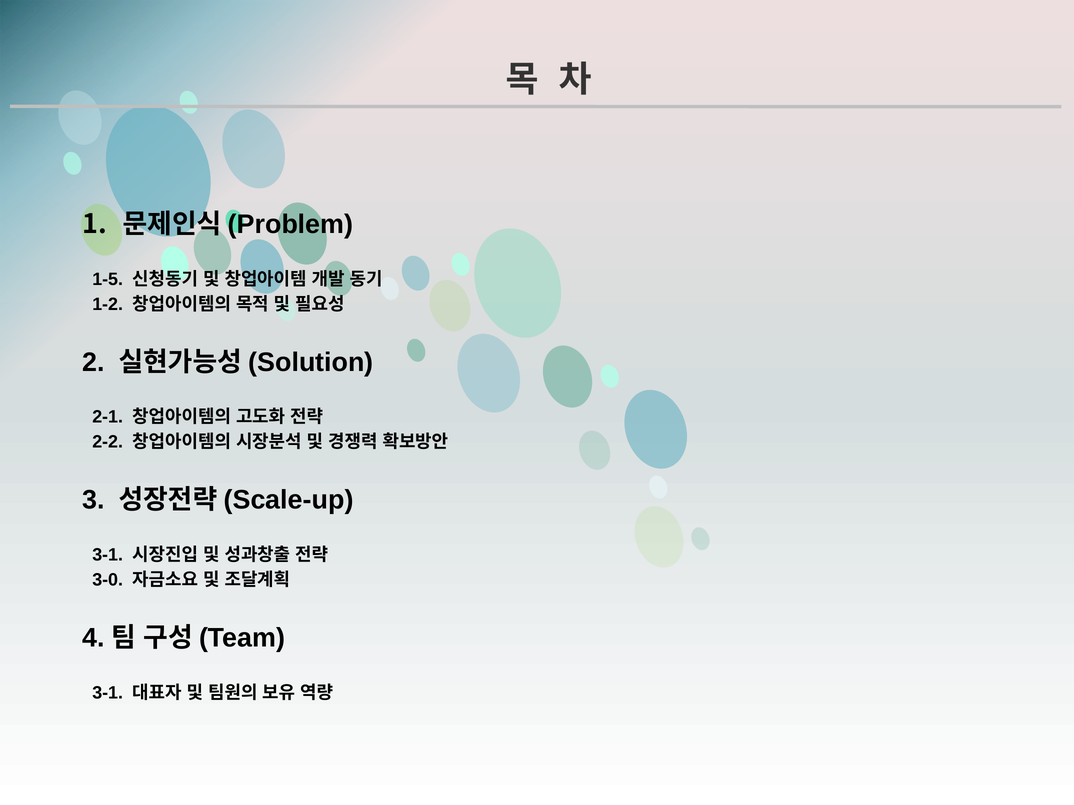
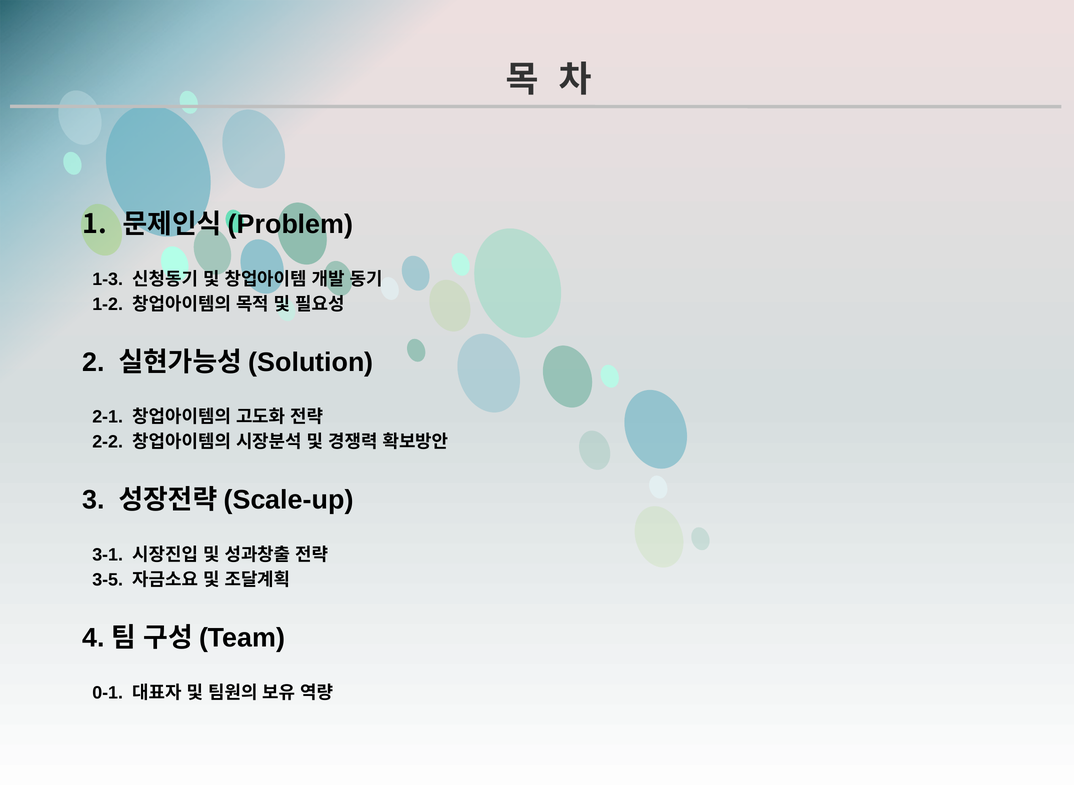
1-5: 1-5 -> 1-3
3-0: 3-0 -> 3-5
3-1 at (108, 693): 3-1 -> 0-1
